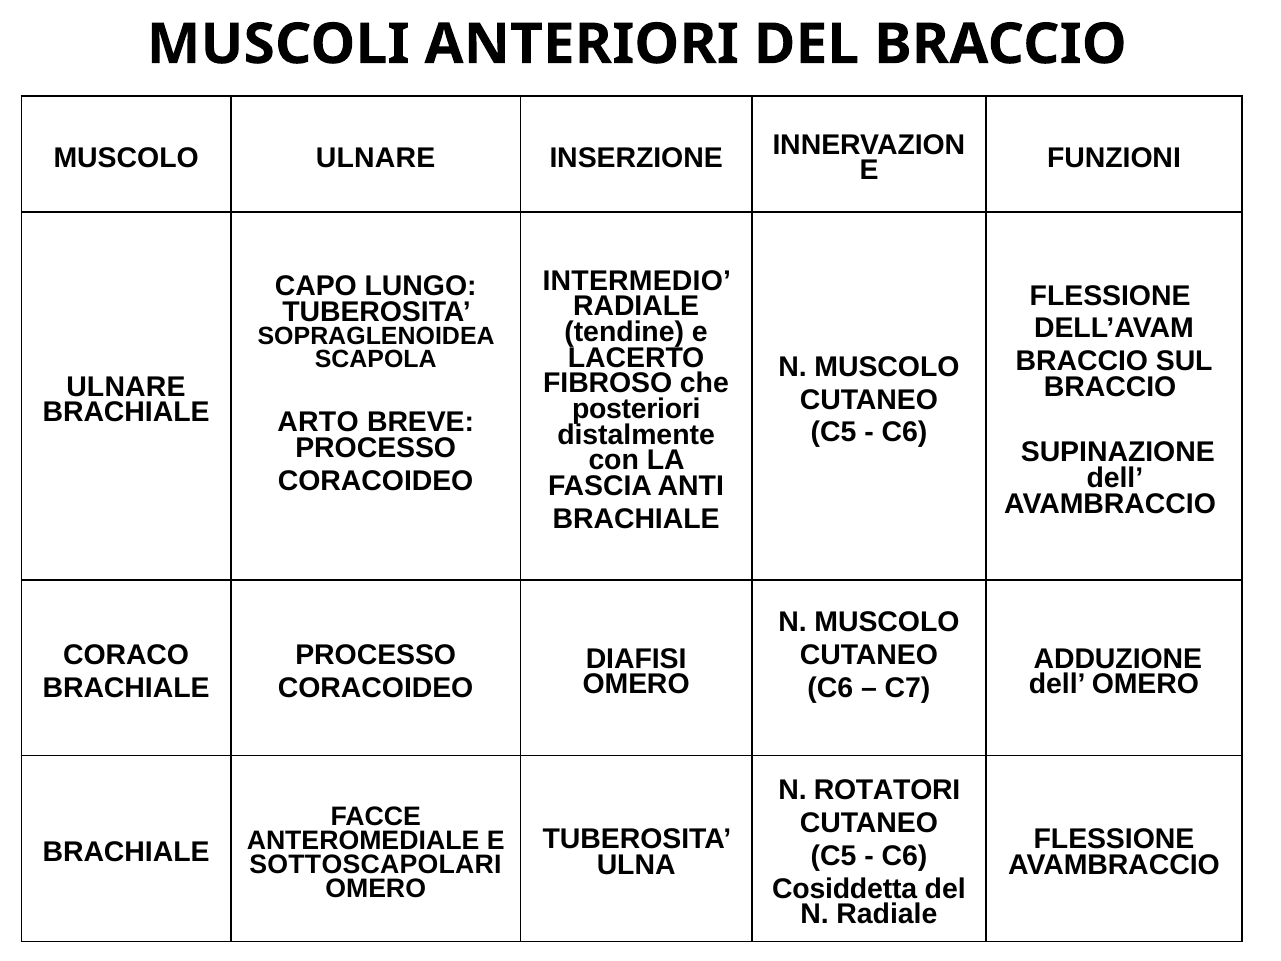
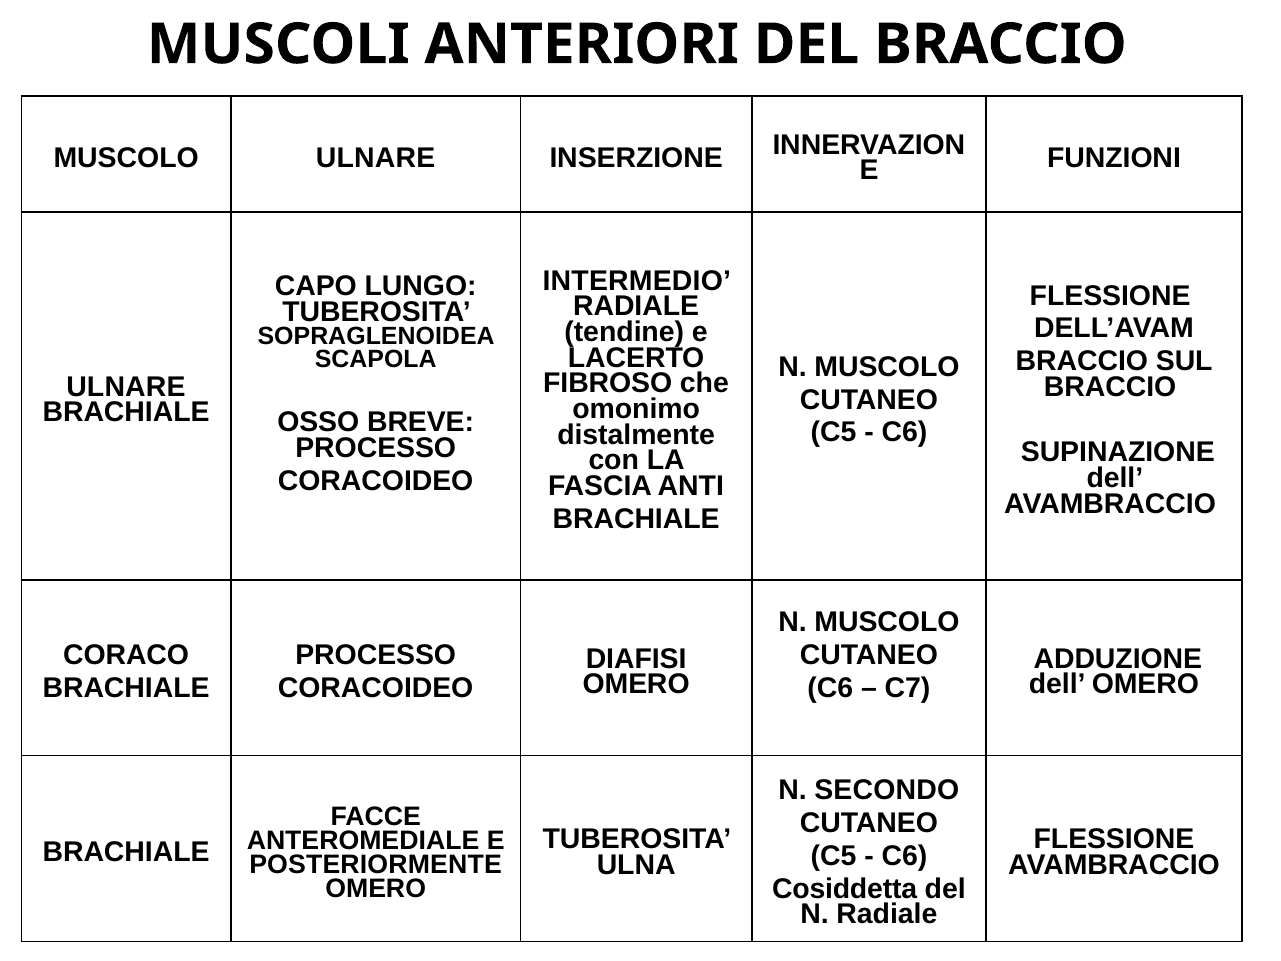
posteriori: posteriori -> omonimo
ARTO: ARTO -> OSSO
ROTATORI: ROTATORI -> SECONDO
SOTTOSCAPOLARI: SOTTOSCAPOLARI -> POSTERIORMENTE
